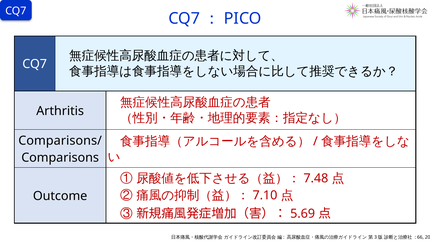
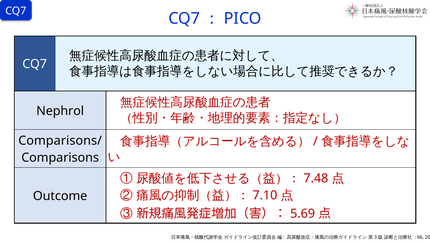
Arthritis: Arthritis -> Nephrol
